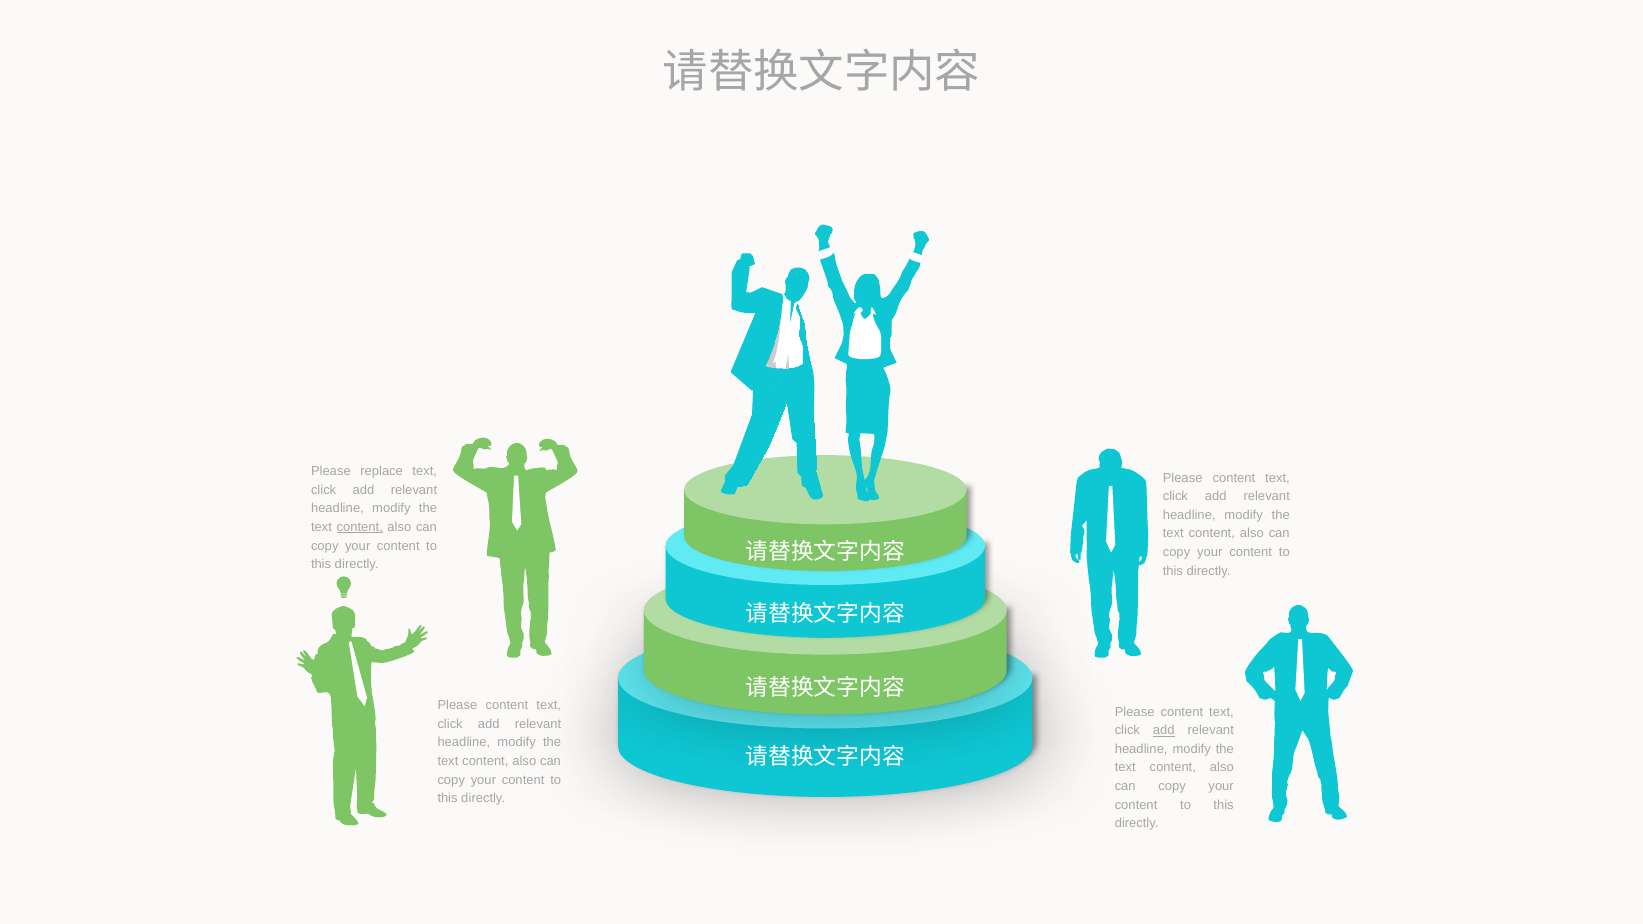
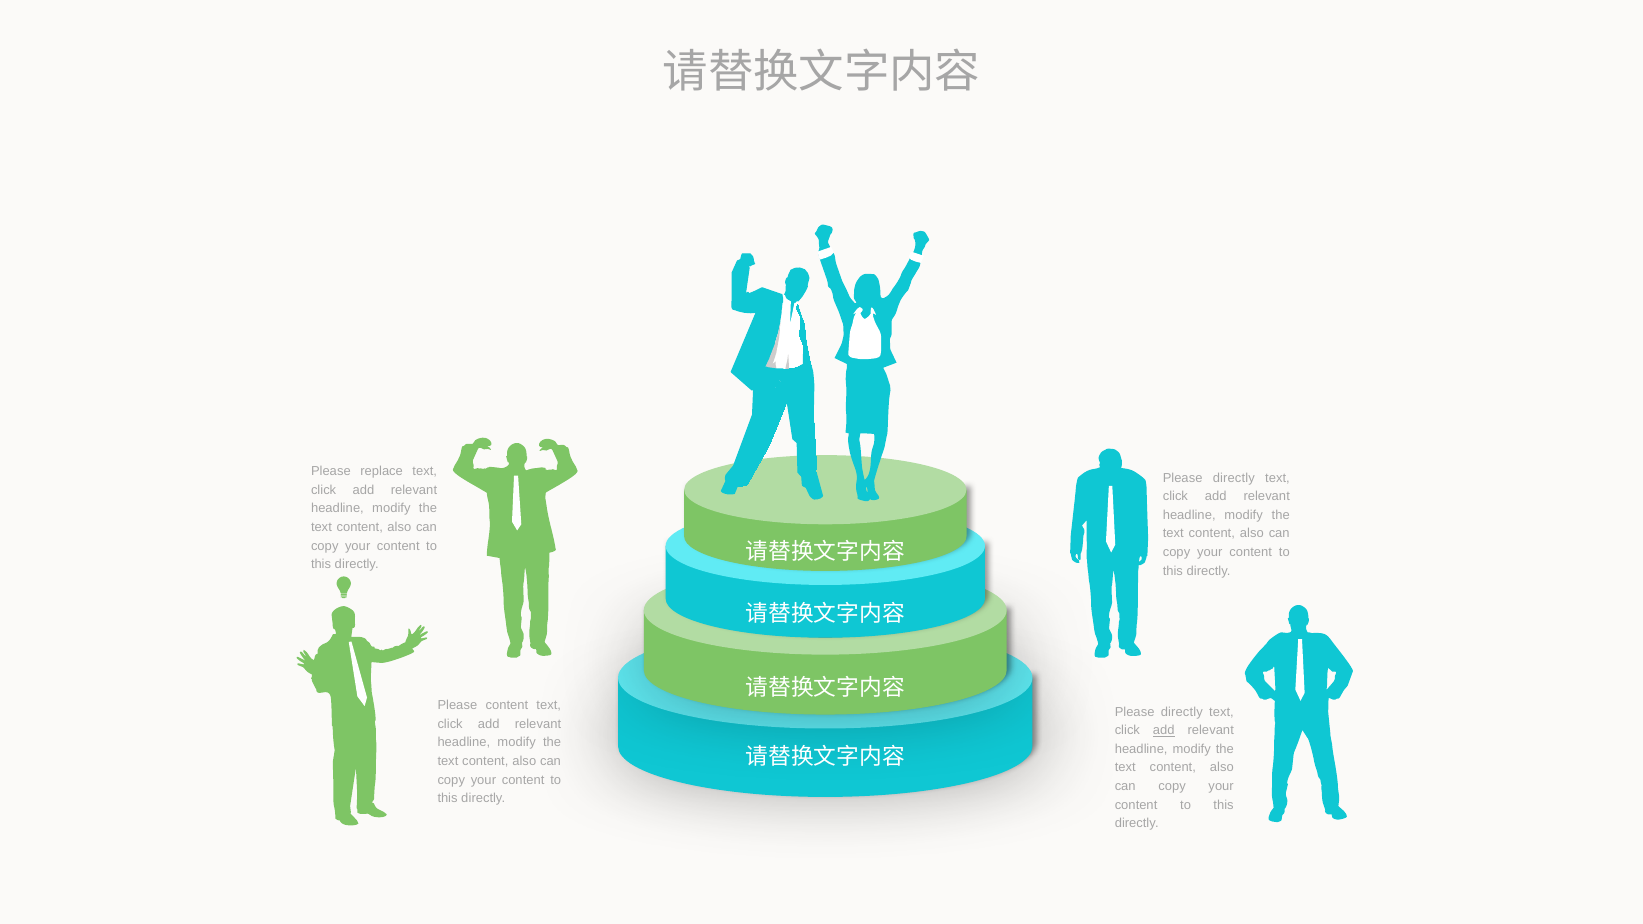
content at (1234, 478): content -> directly
content at (360, 527) underline: present -> none
content at (1182, 712): content -> directly
